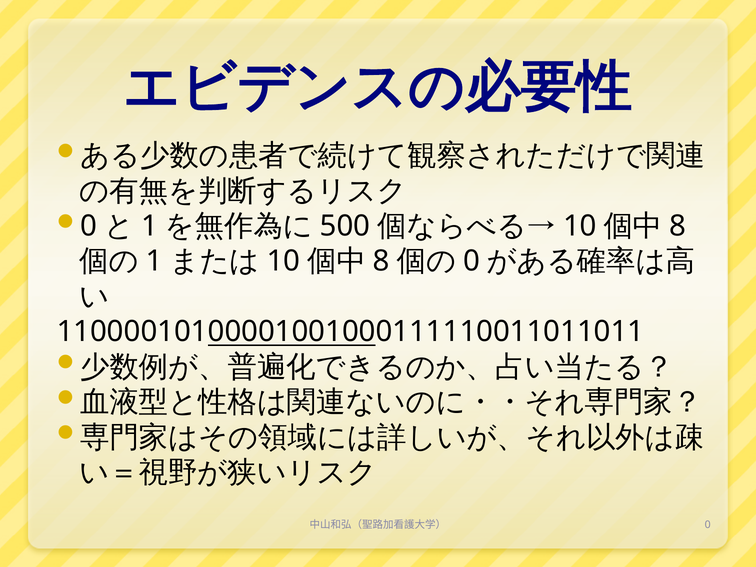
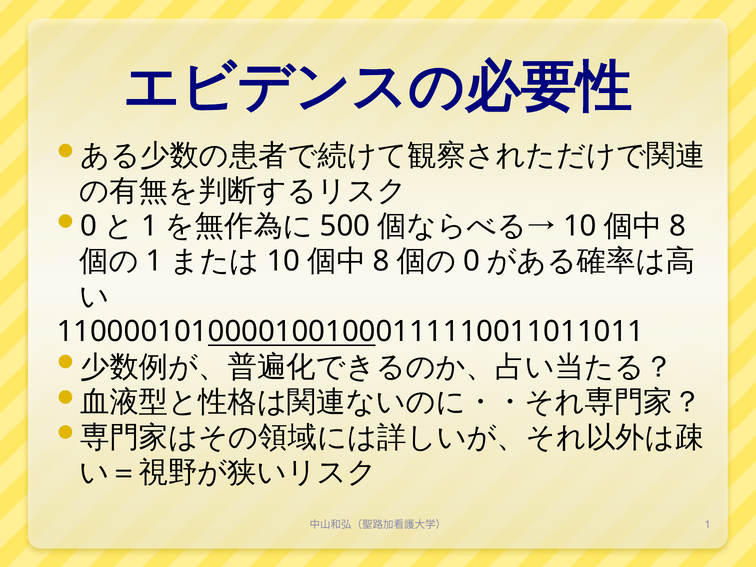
0 at (708, 525): 0 -> 1
